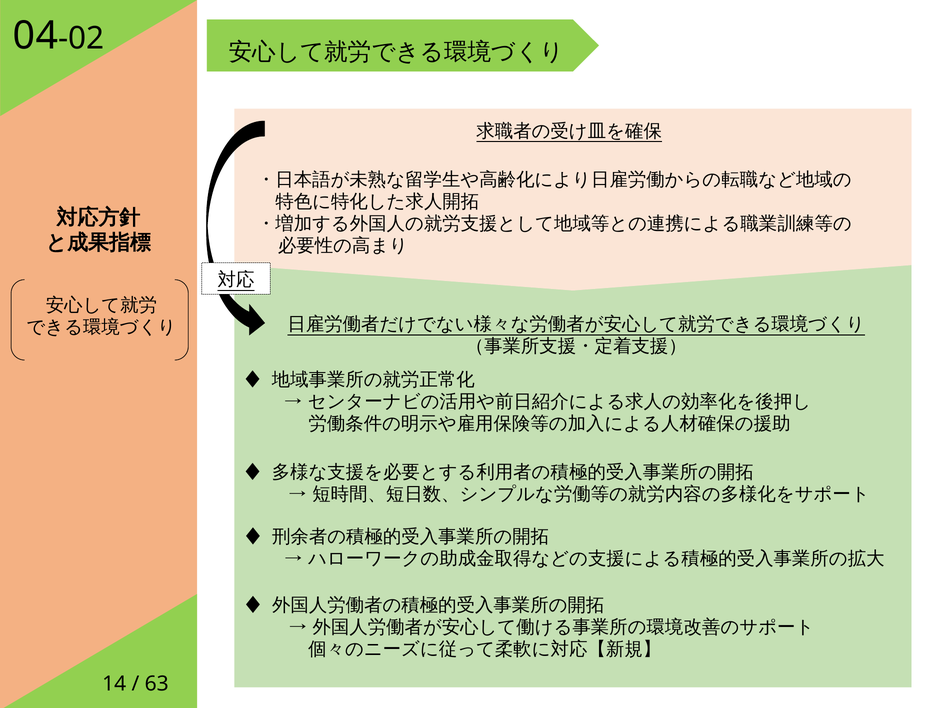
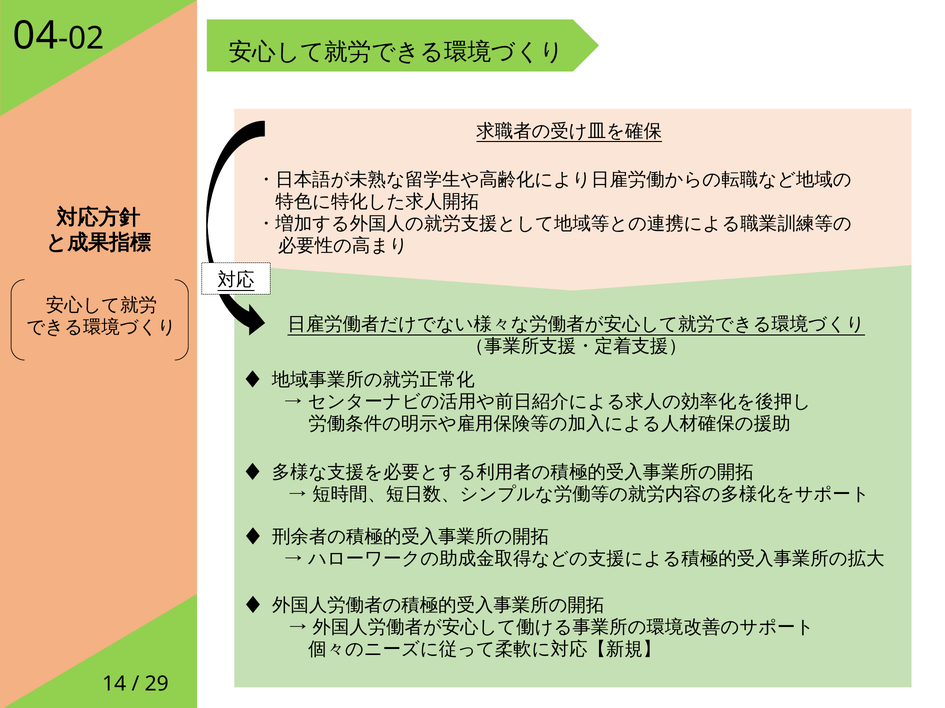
63: 63 -> 29
